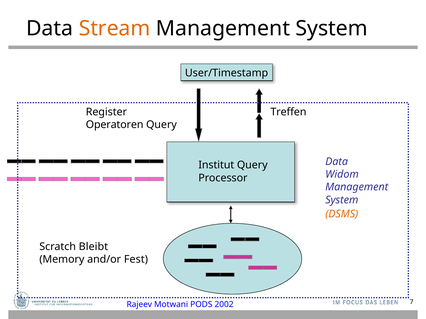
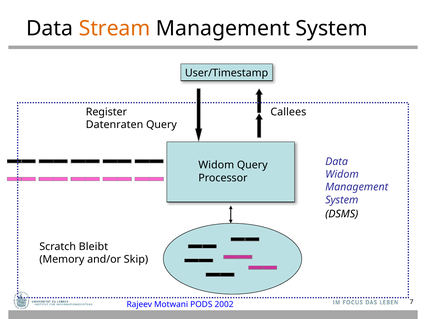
Treffen: Treffen -> Callees
Operatoren: Operatoren -> Datenraten
Institut at (216, 165): Institut -> Widom
DSMS colour: orange -> black
Fest: Fest -> Skip
